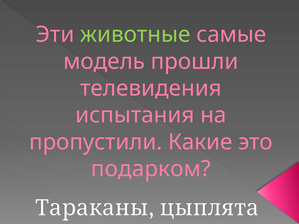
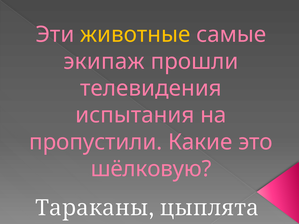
животные colour: light green -> yellow
модель: модель -> экипаж
подарком: подарком -> шёлковую
